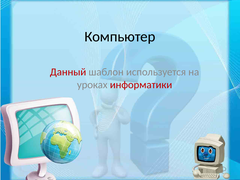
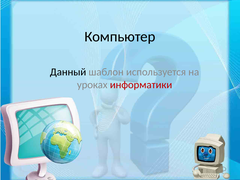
Данный colour: red -> black
